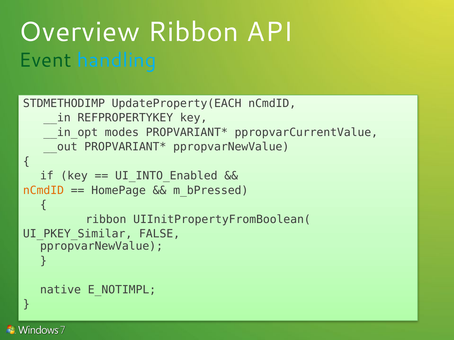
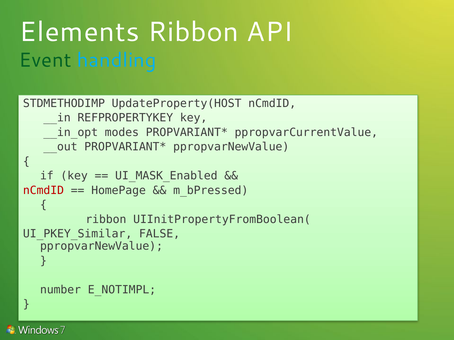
Overview: Overview -> Elements
UpdateProperty(EACH: UpdateProperty(EACH -> UpdateProperty(HOST
UI_INTO_Enabled: UI_INTO_Enabled -> UI_MASK_Enabled
nCmdID at (43, 191) colour: orange -> red
native: native -> number
